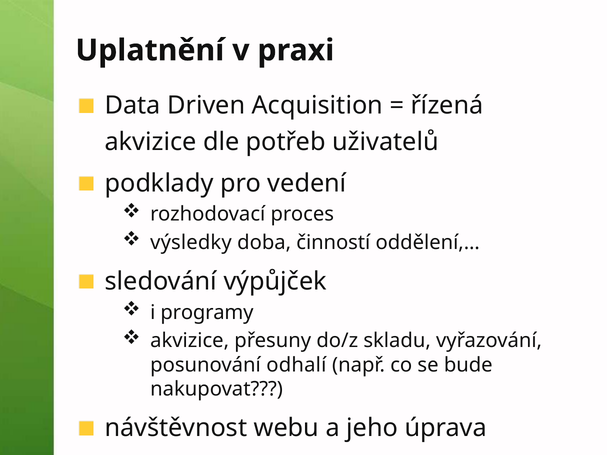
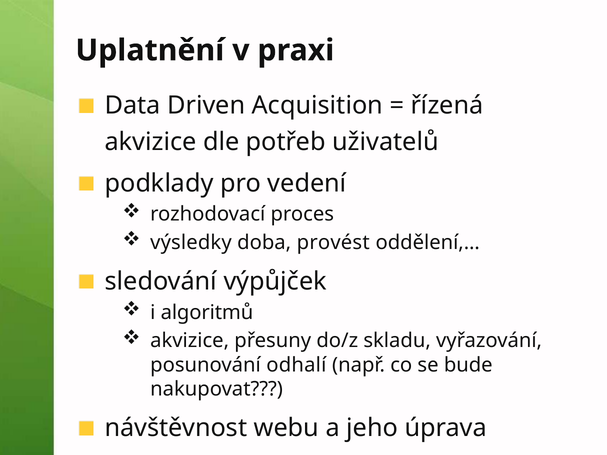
činností: činností -> provést
programy: programy -> algoritmů
